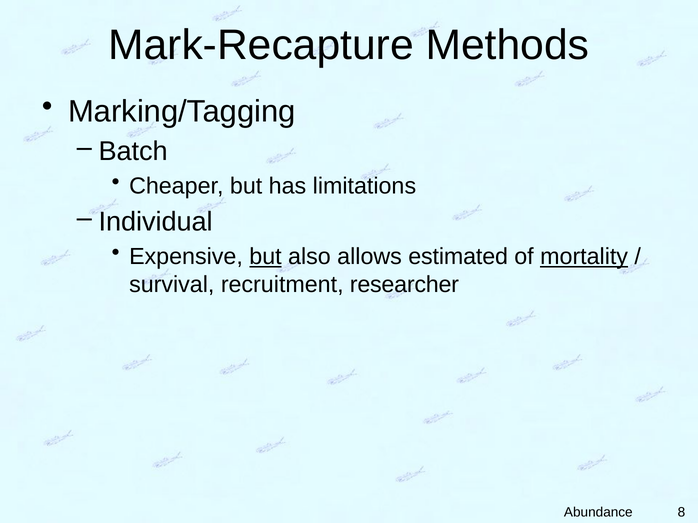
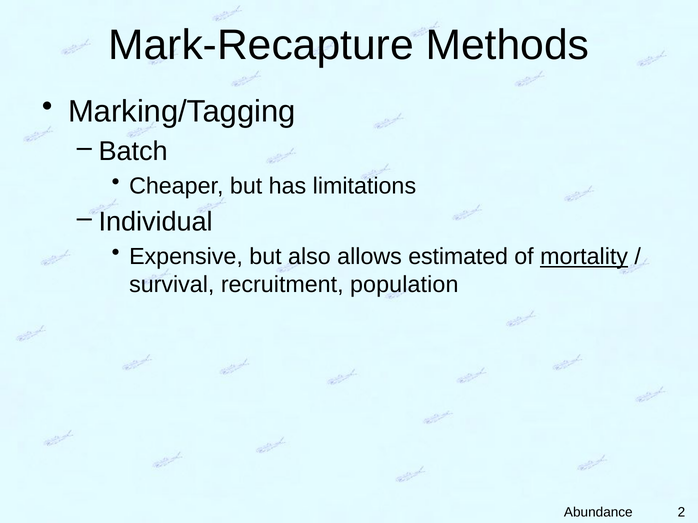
but at (265, 257) underline: present -> none
researcher: researcher -> population
8: 8 -> 2
